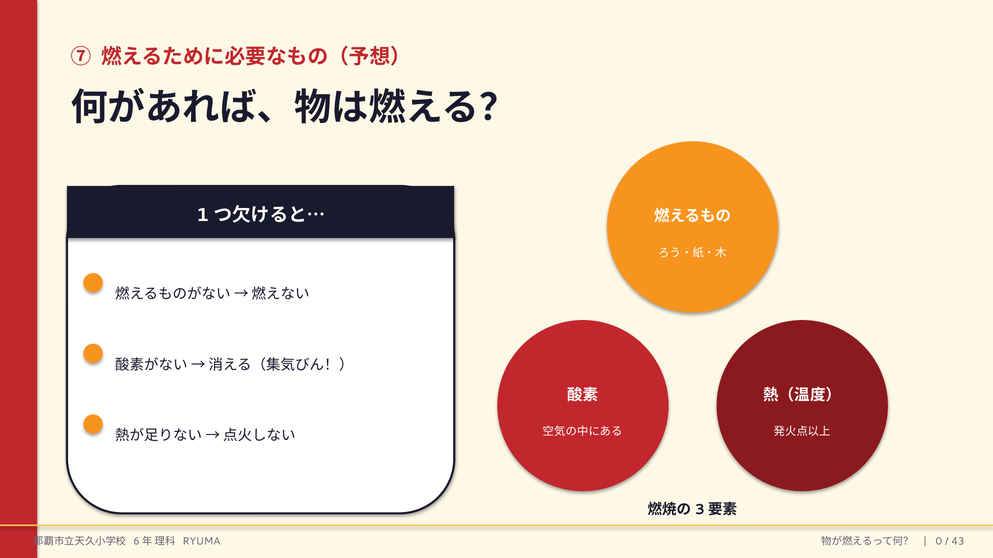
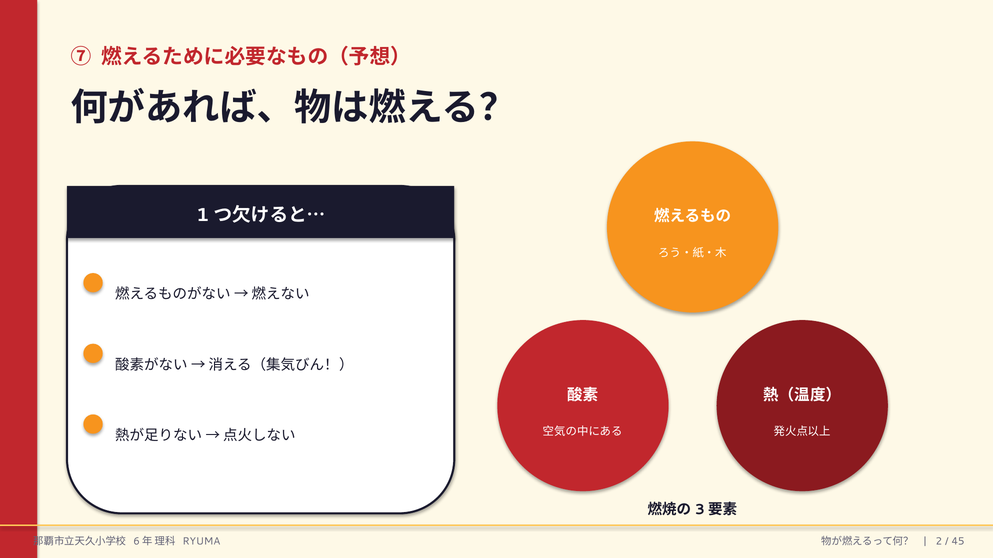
0: 0 -> 2
43: 43 -> 45
